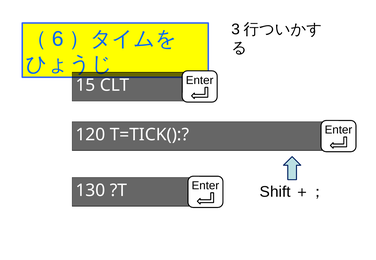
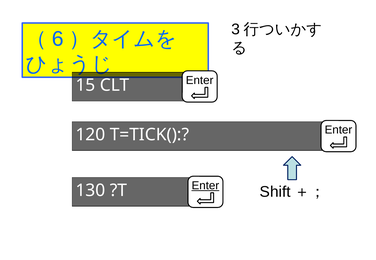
Enter at (205, 186) underline: none -> present
